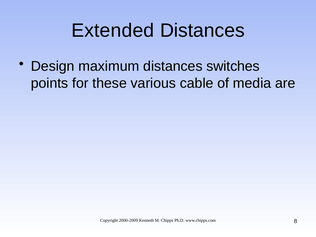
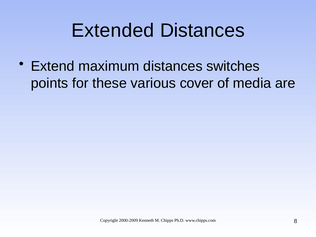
Design: Design -> Extend
cable: cable -> cover
